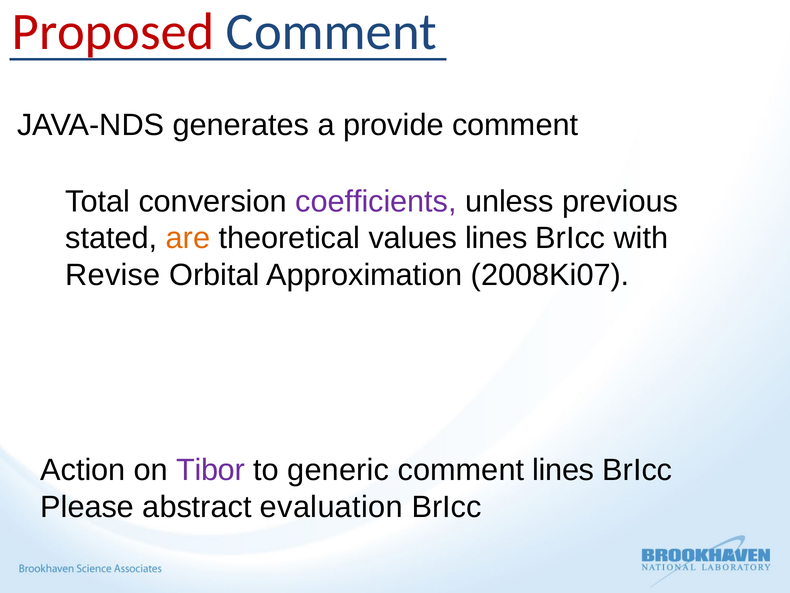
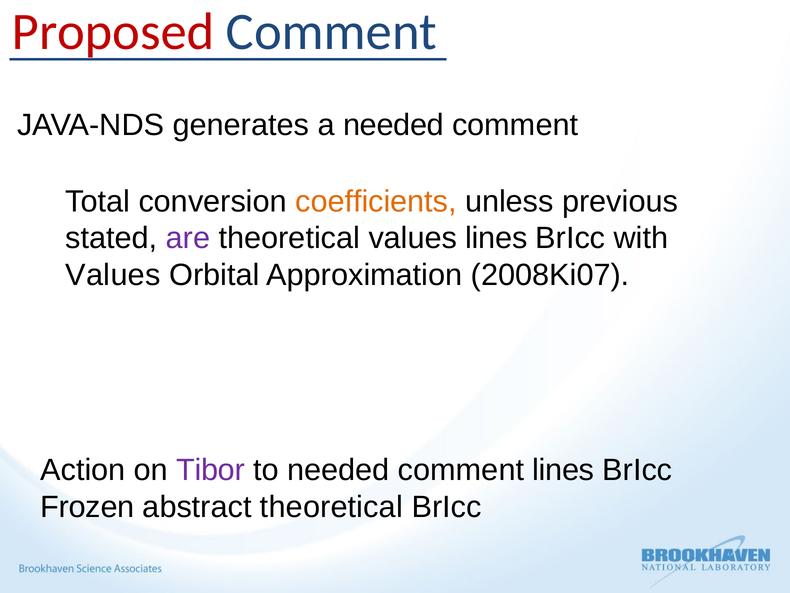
a provide: provide -> needed
coefficients colour: purple -> orange
are colour: orange -> purple
Revise at (113, 275): Revise -> Values
to generic: generic -> needed
Please: Please -> Frozen
abstract evaluation: evaluation -> theoretical
